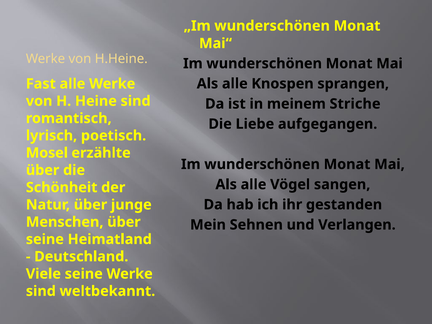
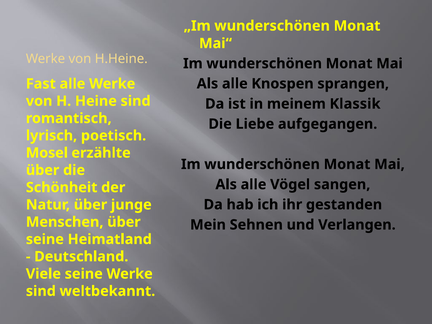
Striche: Striche -> Klassik
